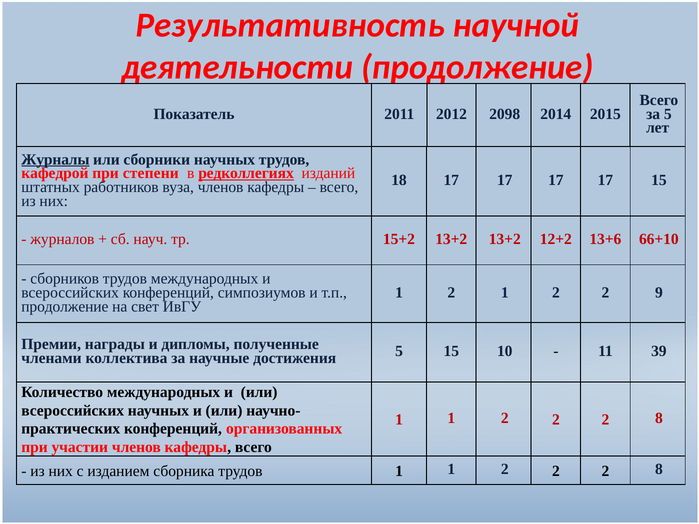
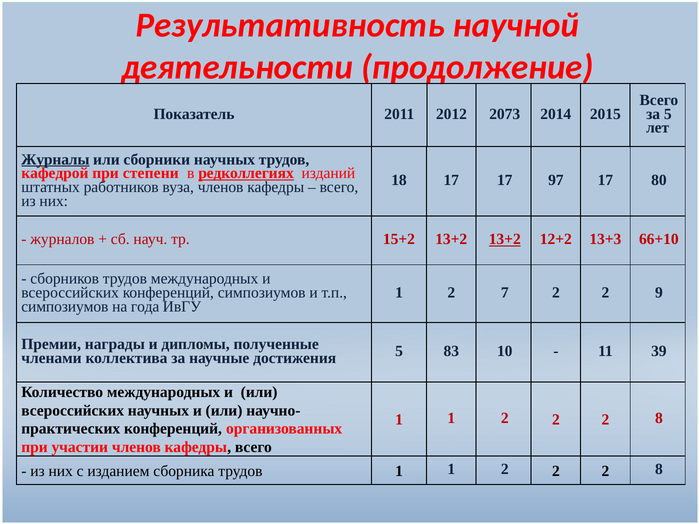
2098: 2098 -> 2073
18 17 17 17: 17 -> 97
17 15: 15 -> 80
13+2 at (505, 239) underline: none -> present
13+6: 13+6 -> 13+3
2 1: 1 -> 7
продолжение at (65, 307): продолжение -> симпозиумов
свет: свет -> года
5 15: 15 -> 83
